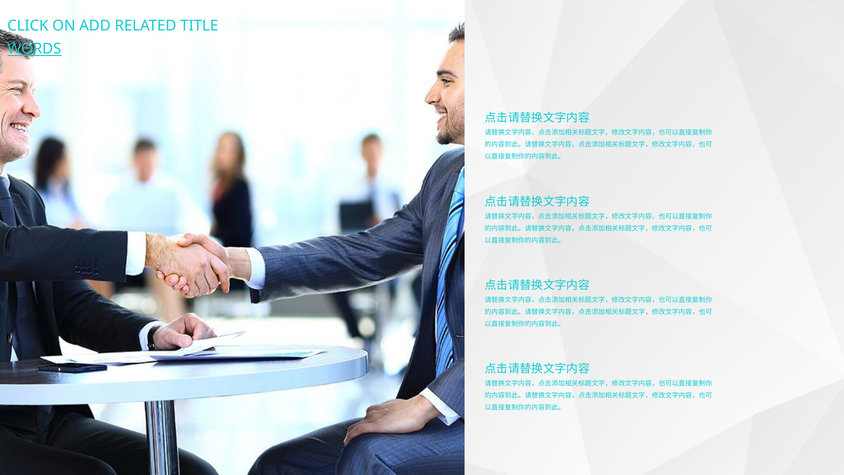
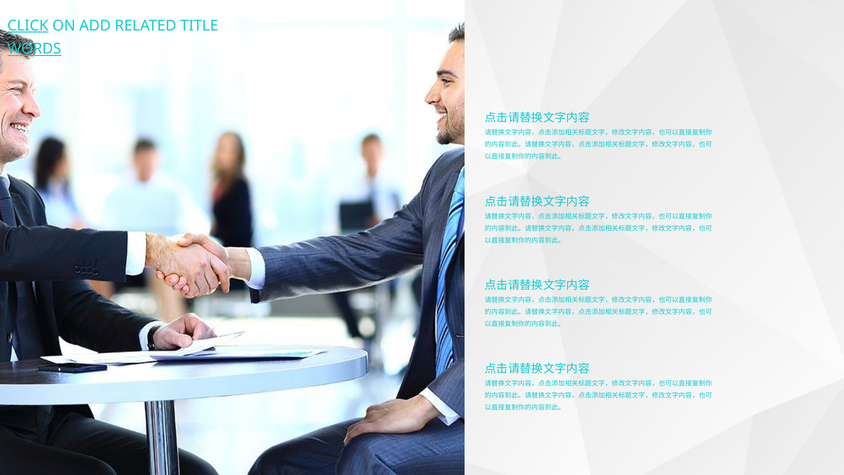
CLICK underline: none -> present
